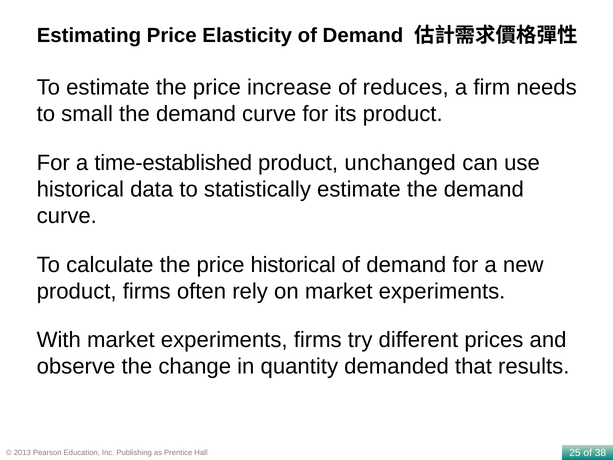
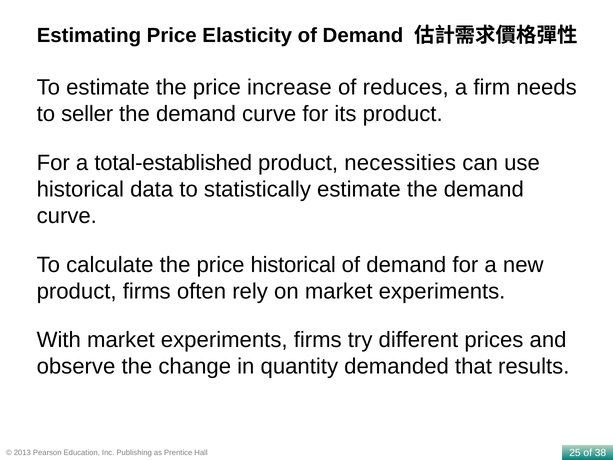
small: small -> seller
time-established: time-established -> total-established
unchanged: unchanged -> necessities
